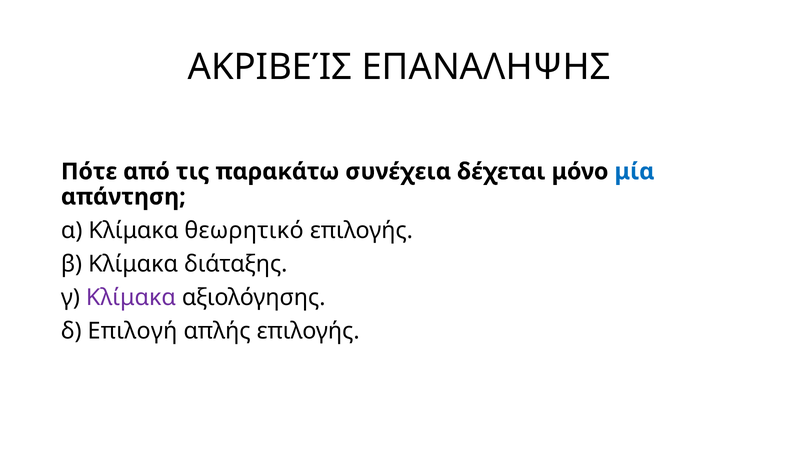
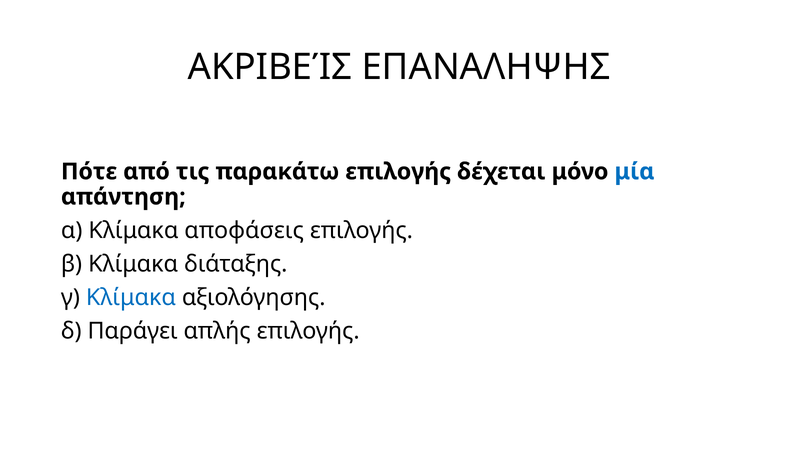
παρακάτω συνέχεια: συνέχεια -> επιλογής
θεωρητικό: θεωρητικό -> αποφάσεις
Κλίμακα at (131, 297) colour: purple -> blue
Επιλογή: Επιλογή -> Παράγει
